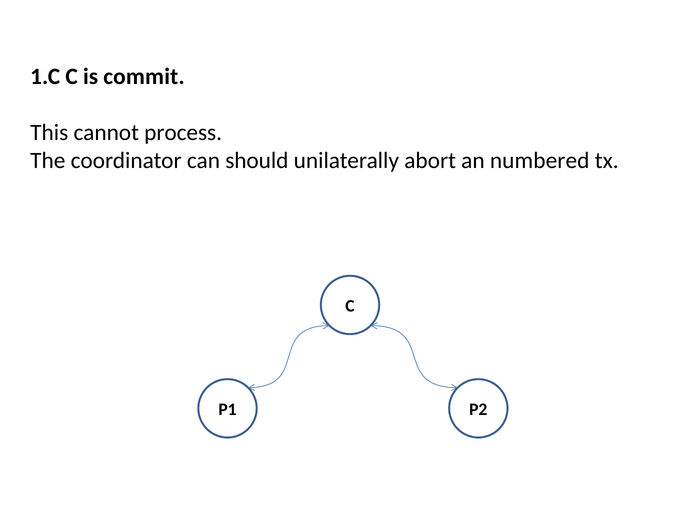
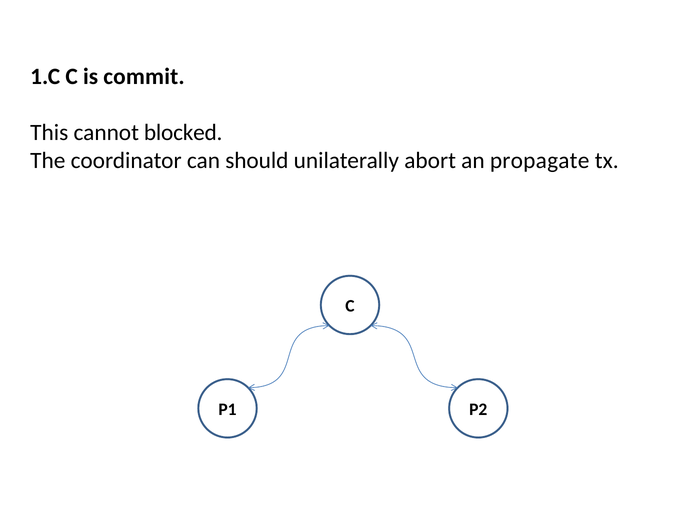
process: process -> blocked
numbered: numbered -> propagate
